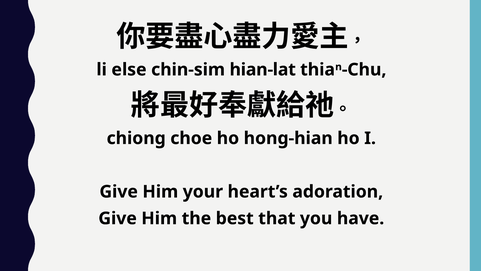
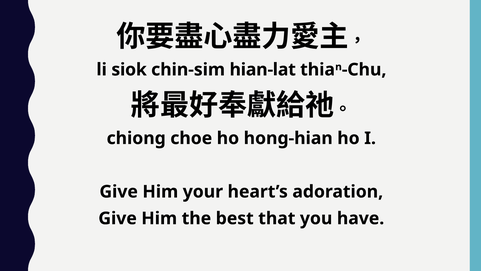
else: else -> siok
